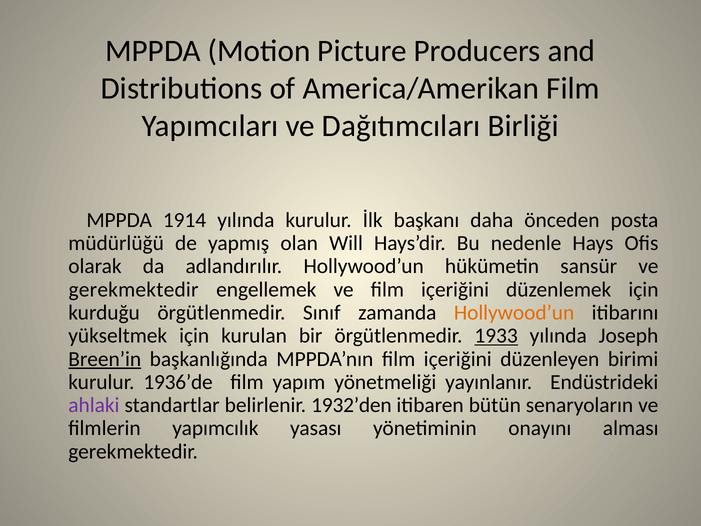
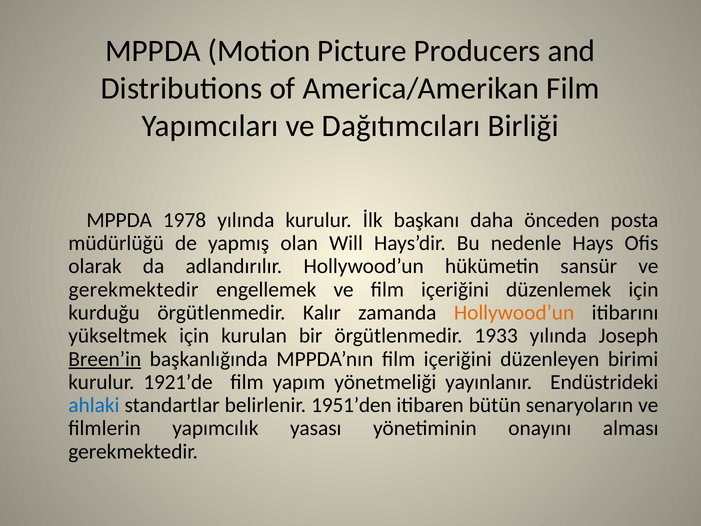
1914: 1914 -> 1978
Sınıf: Sınıf -> Kalır
1933 underline: present -> none
1936’de: 1936’de -> 1921’de
ahlaki colour: purple -> blue
1932’den: 1932’den -> 1951’den
